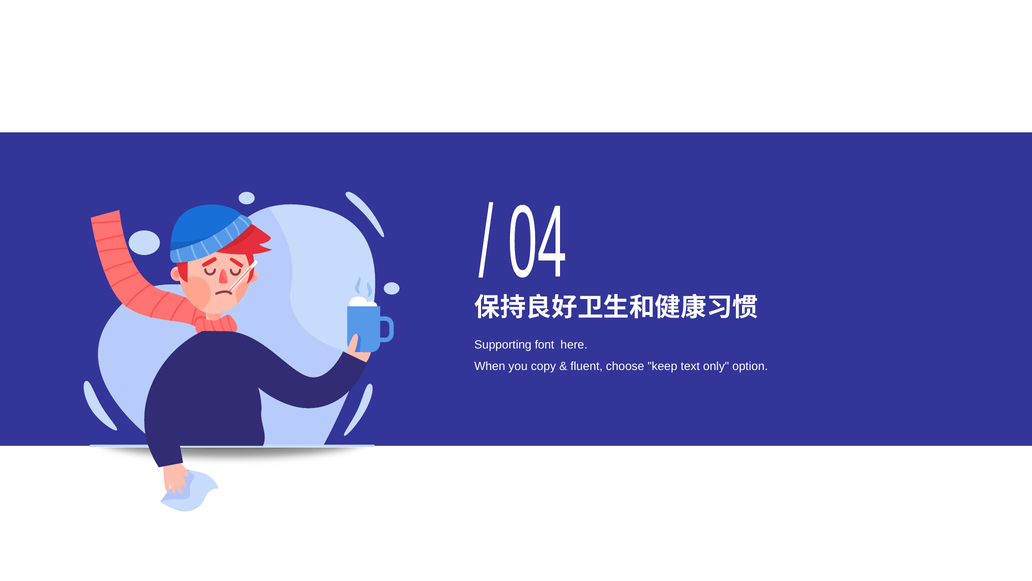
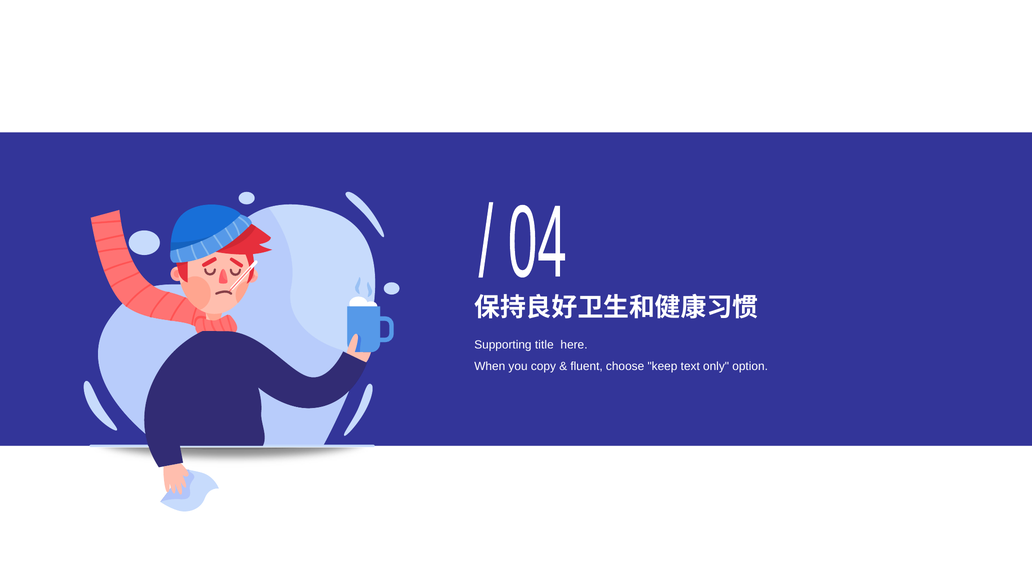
font: font -> title
